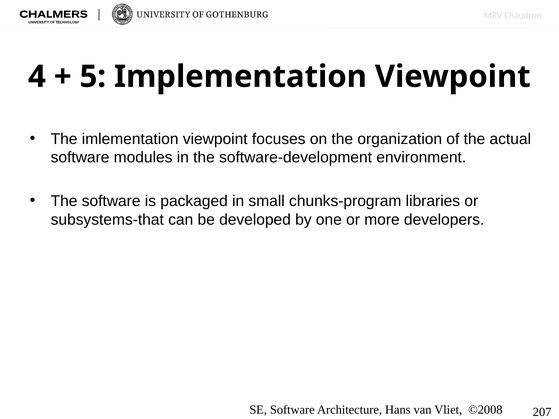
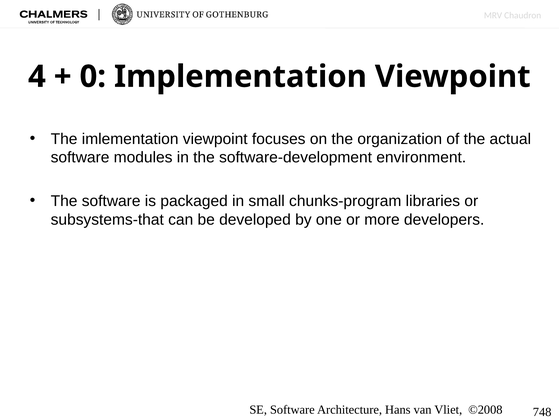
5: 5 -> 0
207: 207 -> 748
